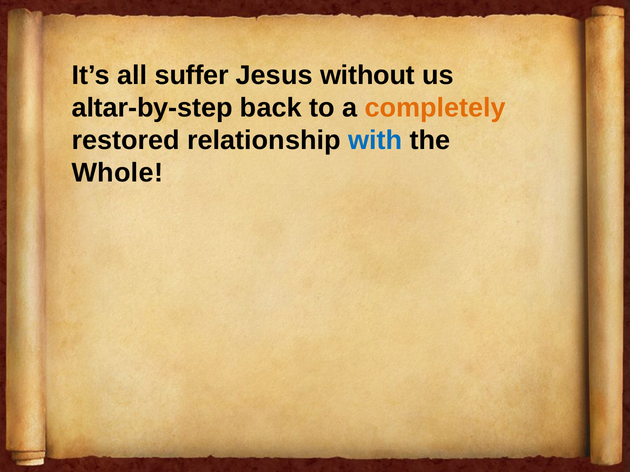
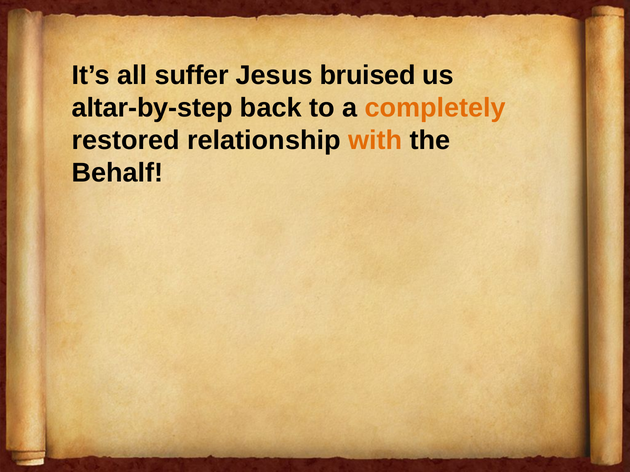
without: without -> bruised
with colour: blue -> orange
Whole: Whole -> Behalf
